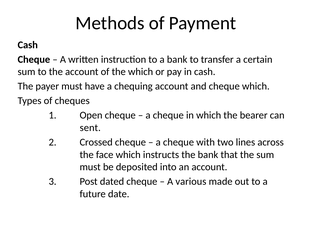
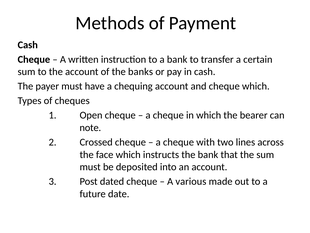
the which: which -> banks
sent: sent -> note
